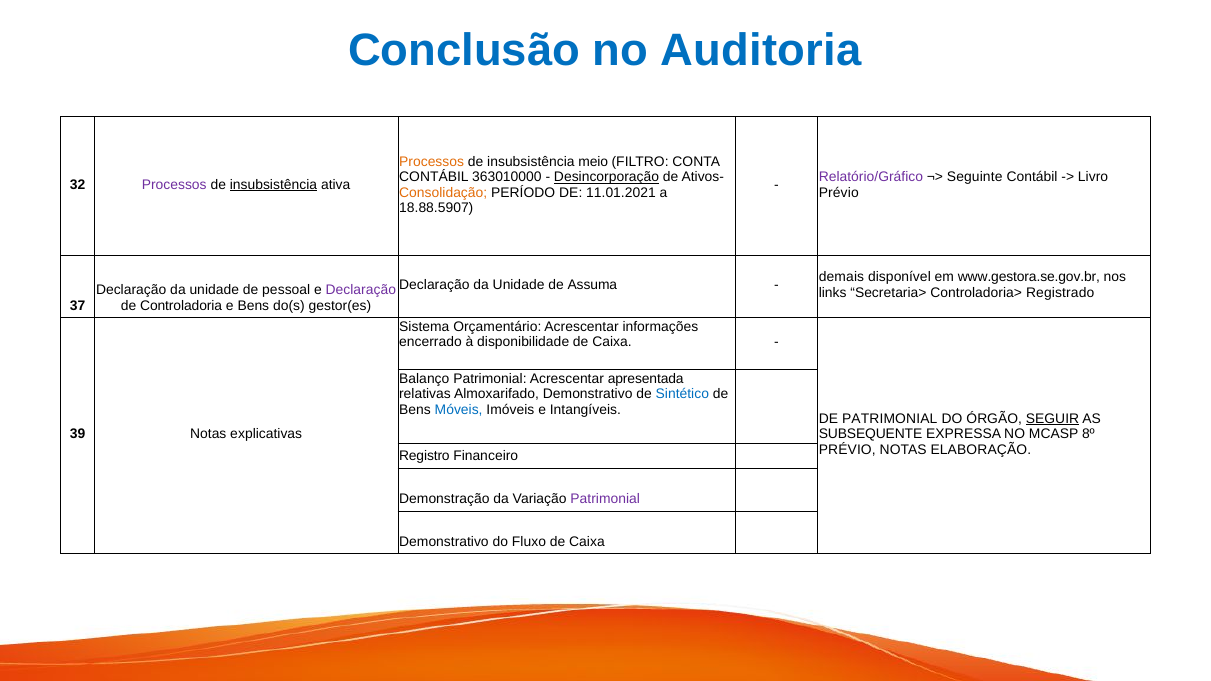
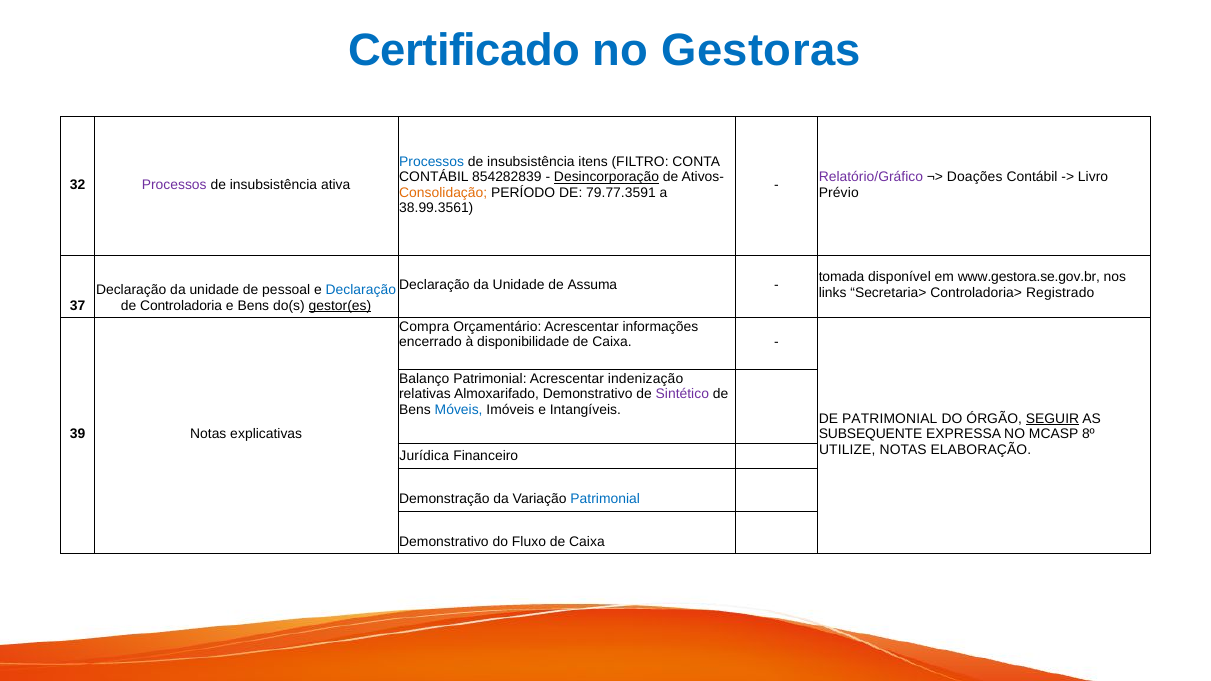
Conclusão: Conclusão -> Certificado
Auditoria: Auditoria -> Gestoras
Processos at (432, 162) colour: orange -> blue
meio: meio -> itens
363010000: 363010000 -> 854282839
Seguinte: Seguinte -> Doações
insubsistência at (273, 185) underline: present -> none
11.01.2021: 11.01.2021 -> 79.77.3591
18.88.5907: 18.88.5907 -> 38.99.3561
demais: demais -> tomada
Declaração at (361, 290) colour: purple -> blue
gestor(es underline: none -> present
Sistema: Sistema -> Compra
apresentada: apresentada -> indenização
Sintético colour: blue -> purple
PRÉVIO at (847, 450): PRÉVIO -> UTILIZE
Registro: Registro -> Jurídica
Patrimonial at (605, 499) colour: purple -> blue
